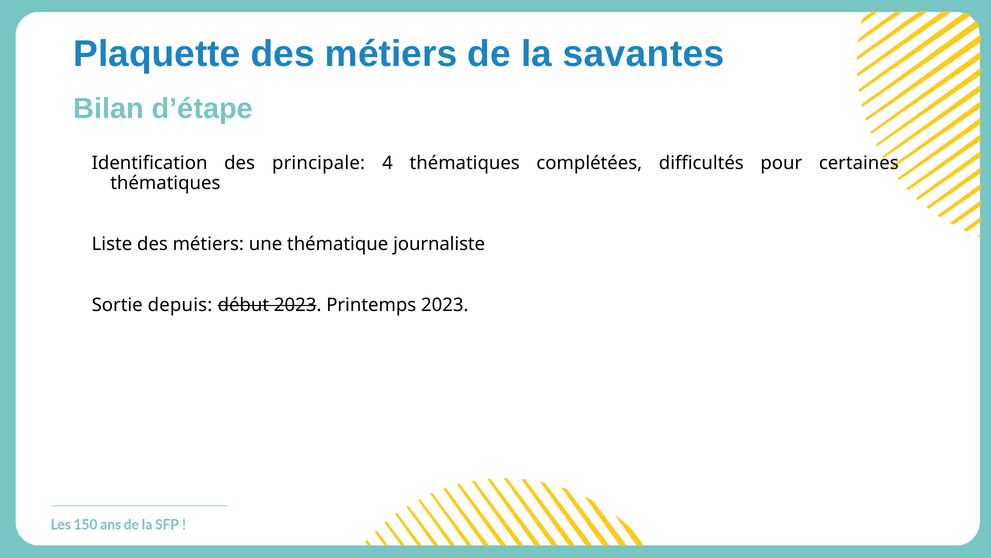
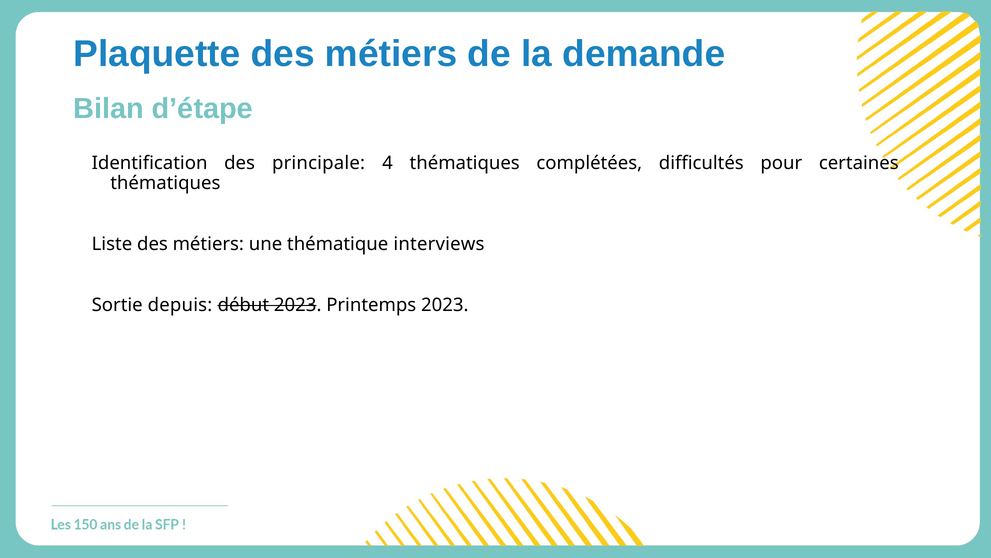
savantes: savantes -> demande
journaliste: journaliste -> interviews
